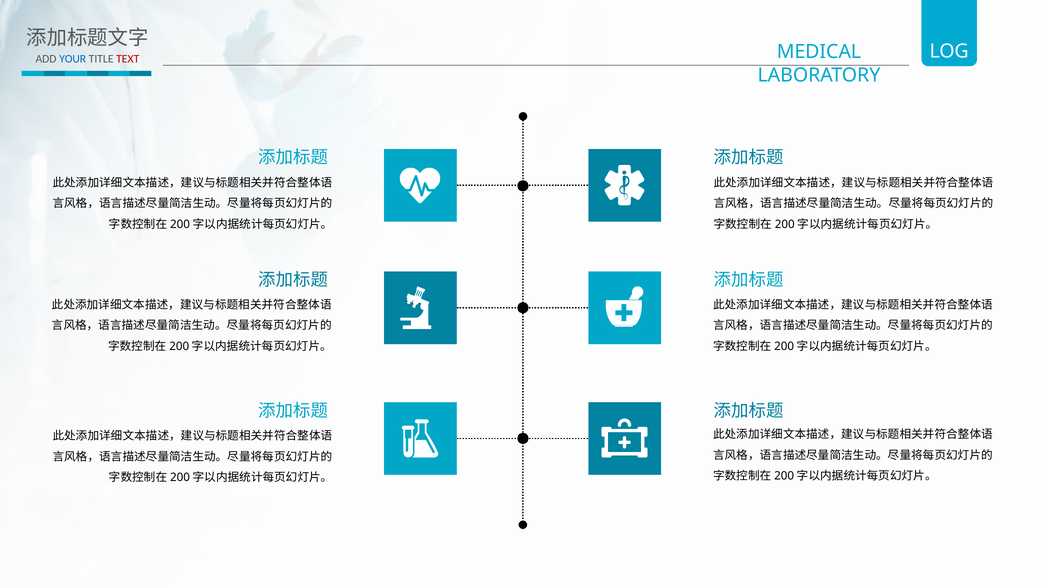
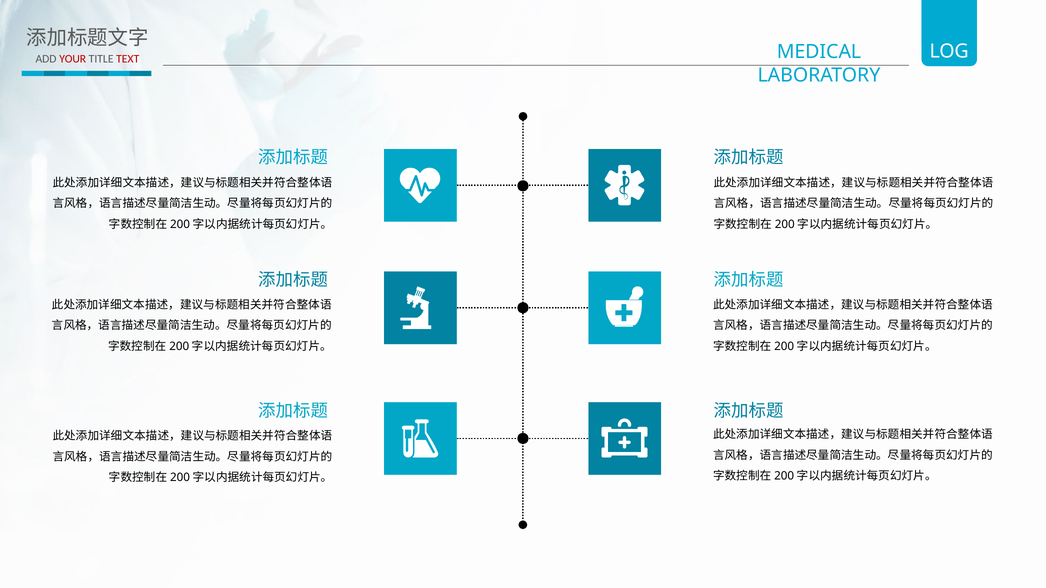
YOUR colour: blue -> red
